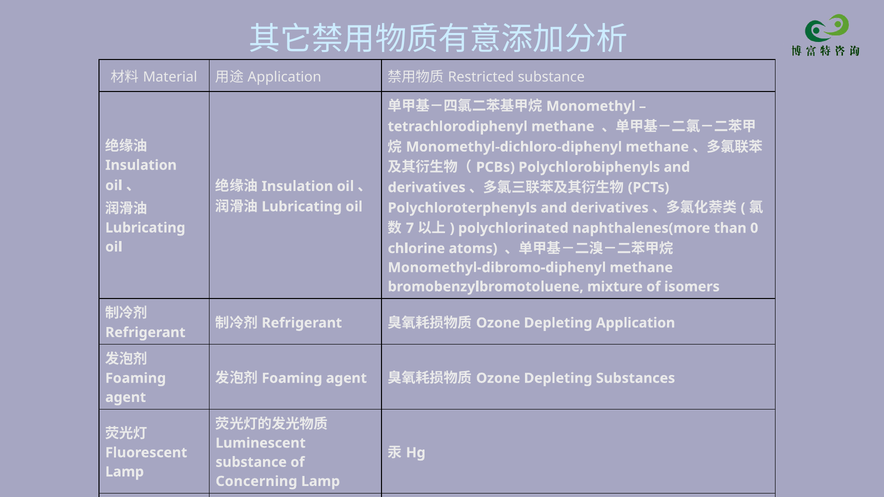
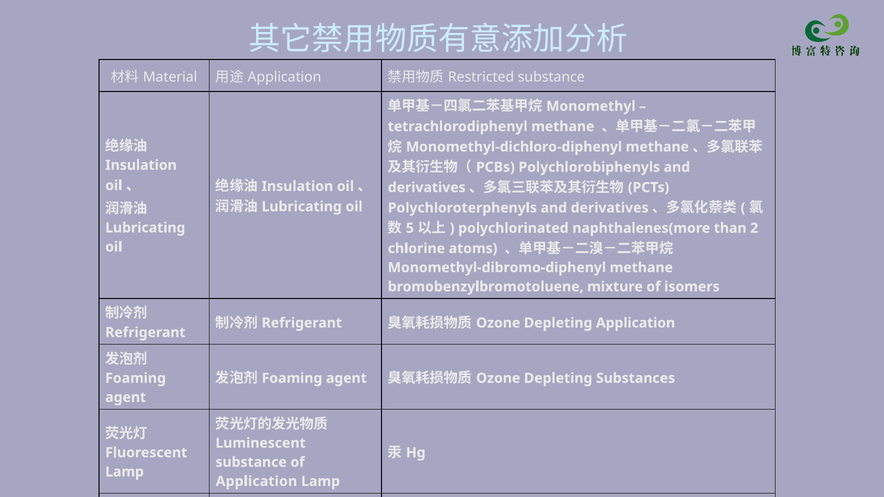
7: 7 -> 5
0: 0 -> 2
Concerning at (256, 482): Concerning -> Application
